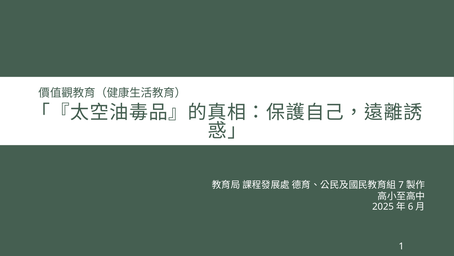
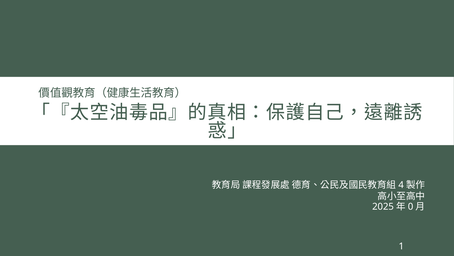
7: 7 -> 4
6: 6 -> 0
